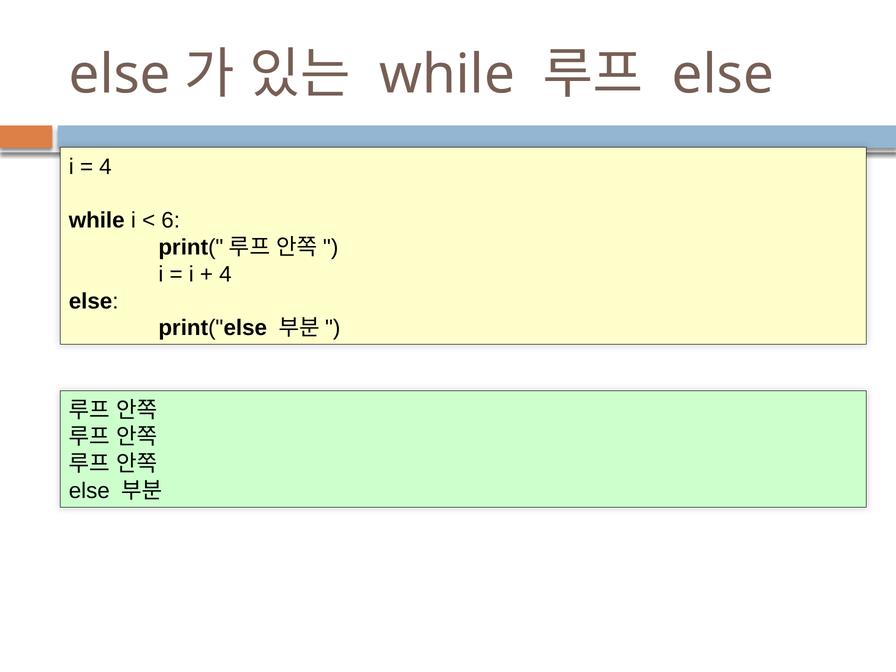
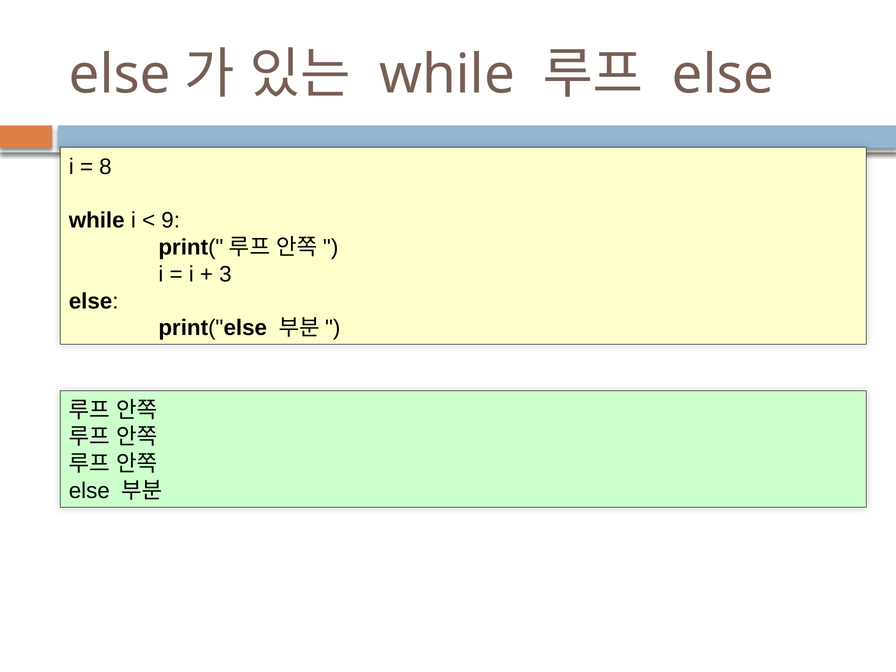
4 at (105, 167): 4 -> 8
6: 6 -> 9
4 at (225, 274): 4 -> 3
